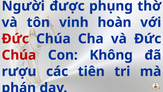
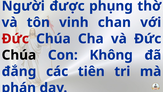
hoàn: hoàn -> chan
Chúa at (19, 55) colour: red -> black
rượu: rượu -> đắng
